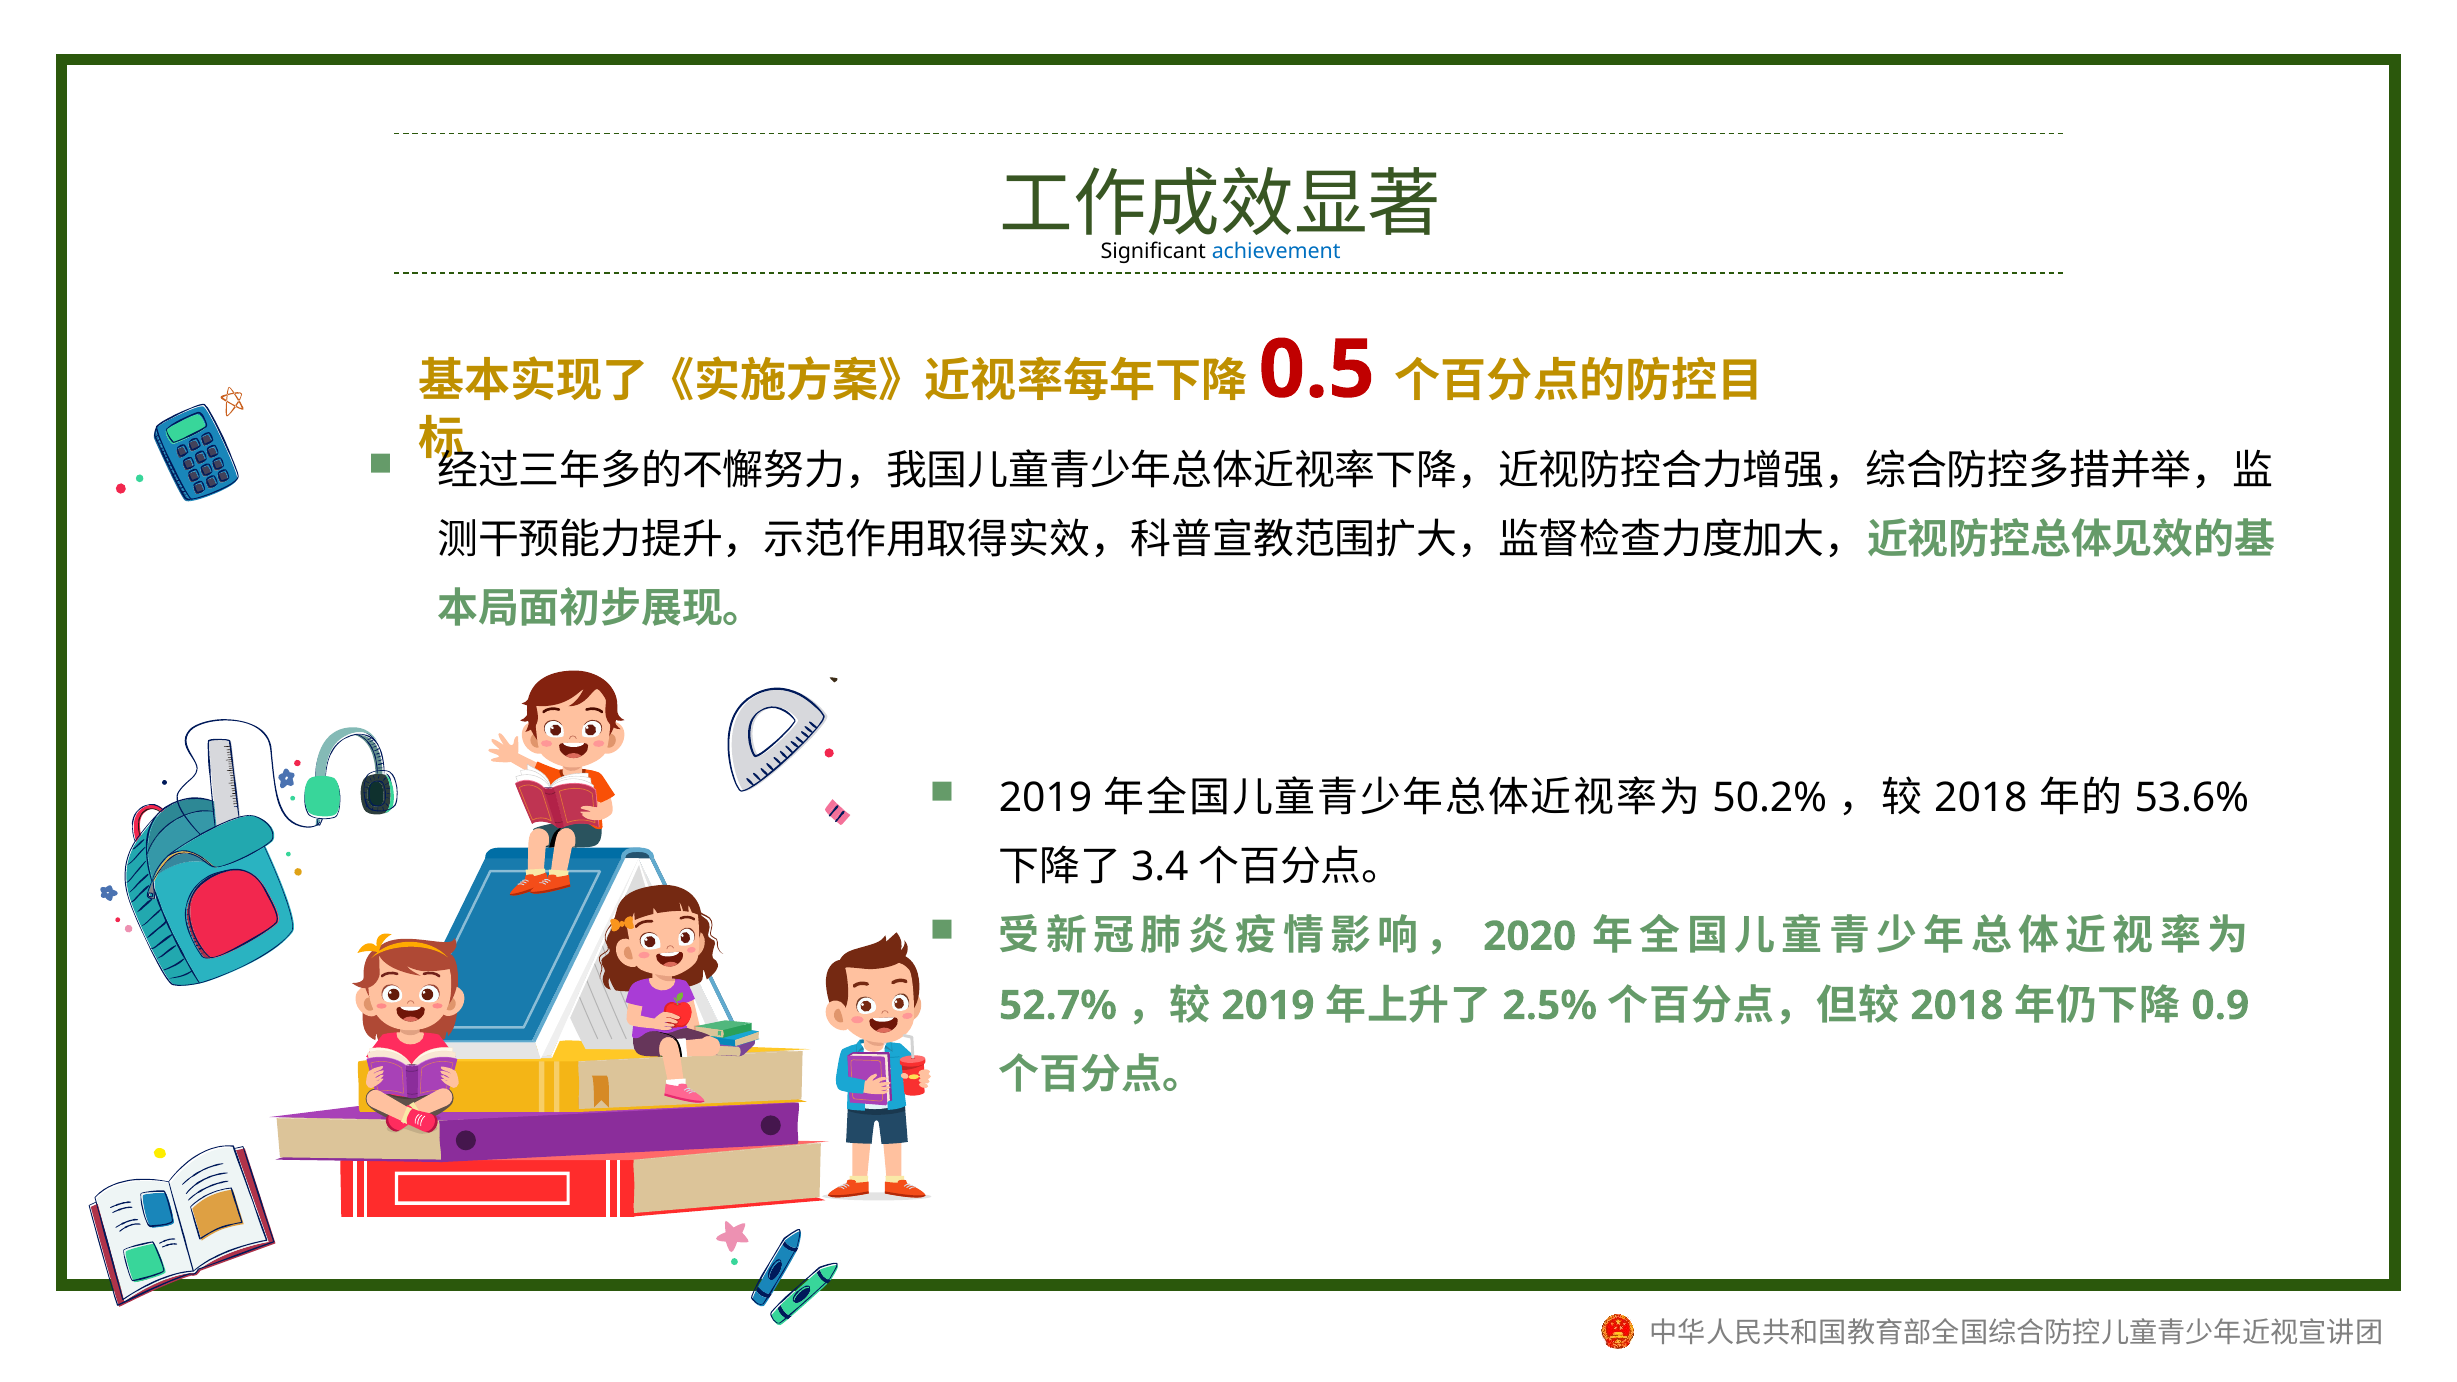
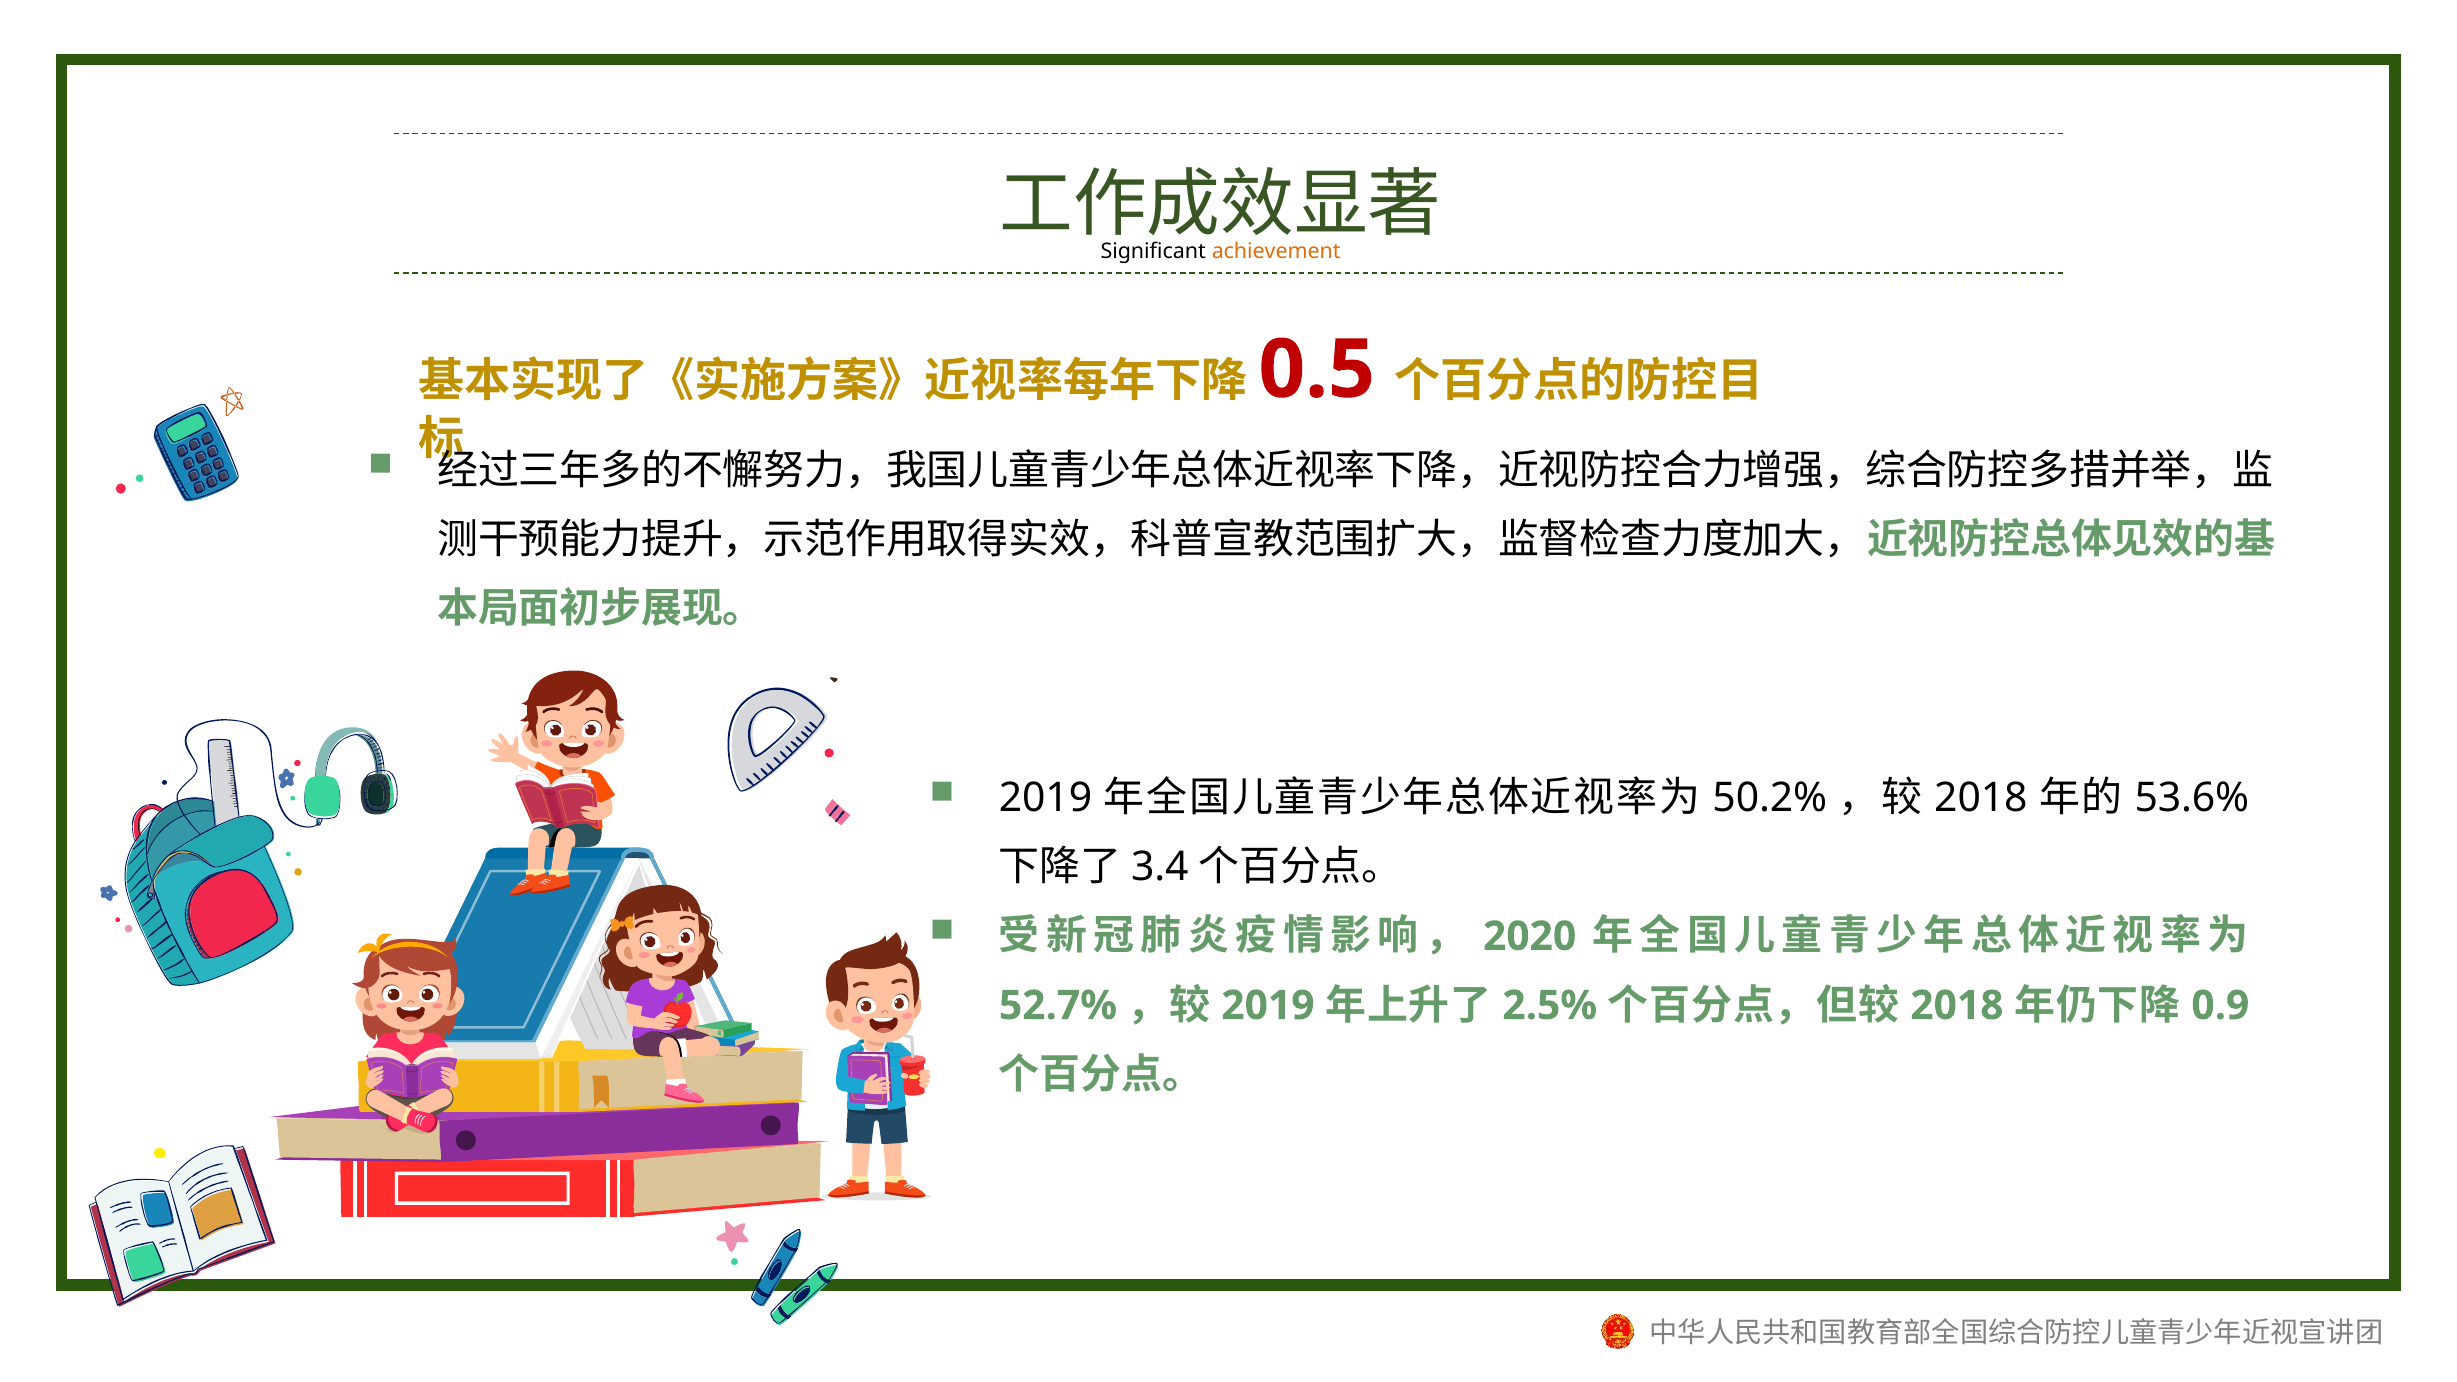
achievement colour: blue -> orange
